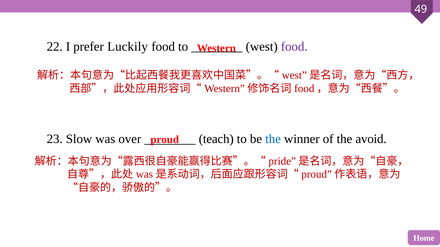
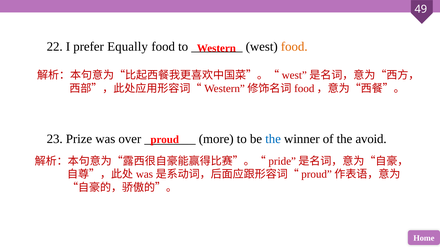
Luckily: Luckily -> Equally
food at (294, 47) colour: purple -> orange
Slow: Slow -> Prize
teach: teach -> more
